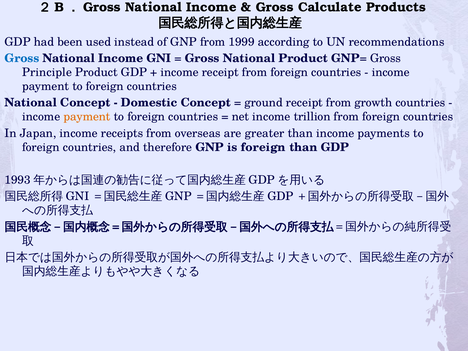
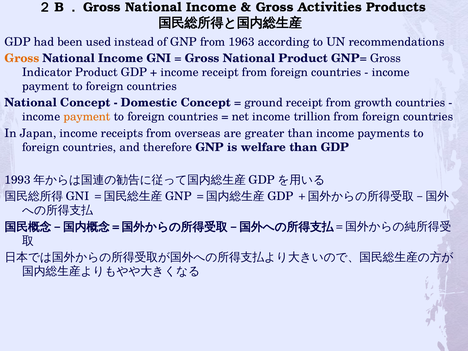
Calculate: Calculate -> Activities
1999: 1999 -> 1963
Gross at (22, 58) colour: blue -> orange
Principle: Principle -> Indicator
is foreign: foreign -> welfare
